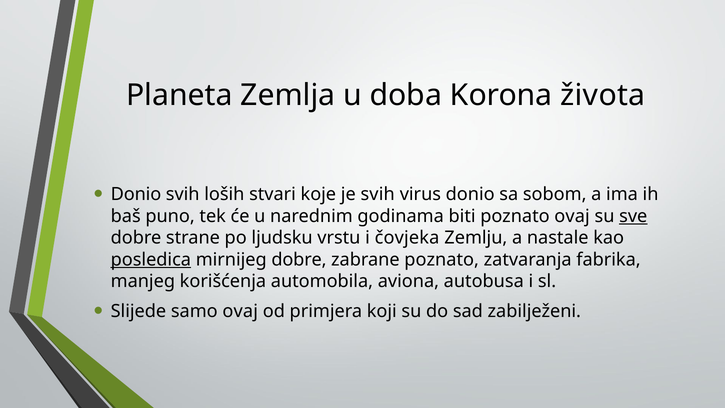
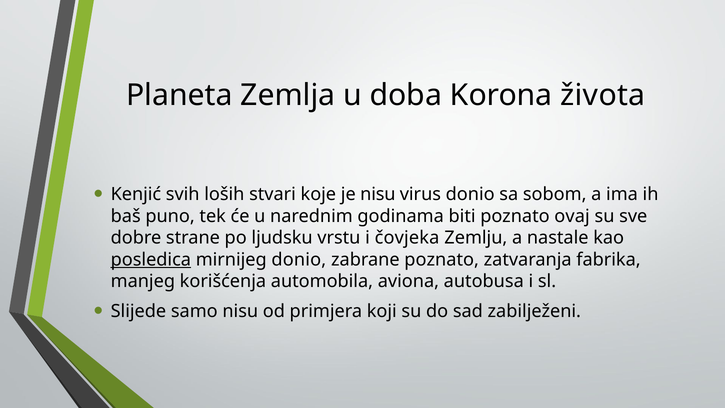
Donio at (136, 194): Donio -> Kenjić
je svih: svih -> nisu
sve underline: present -> none
mirnijeg dobre: dobre -> donio
samo ovaj: ovaj -> nisu
